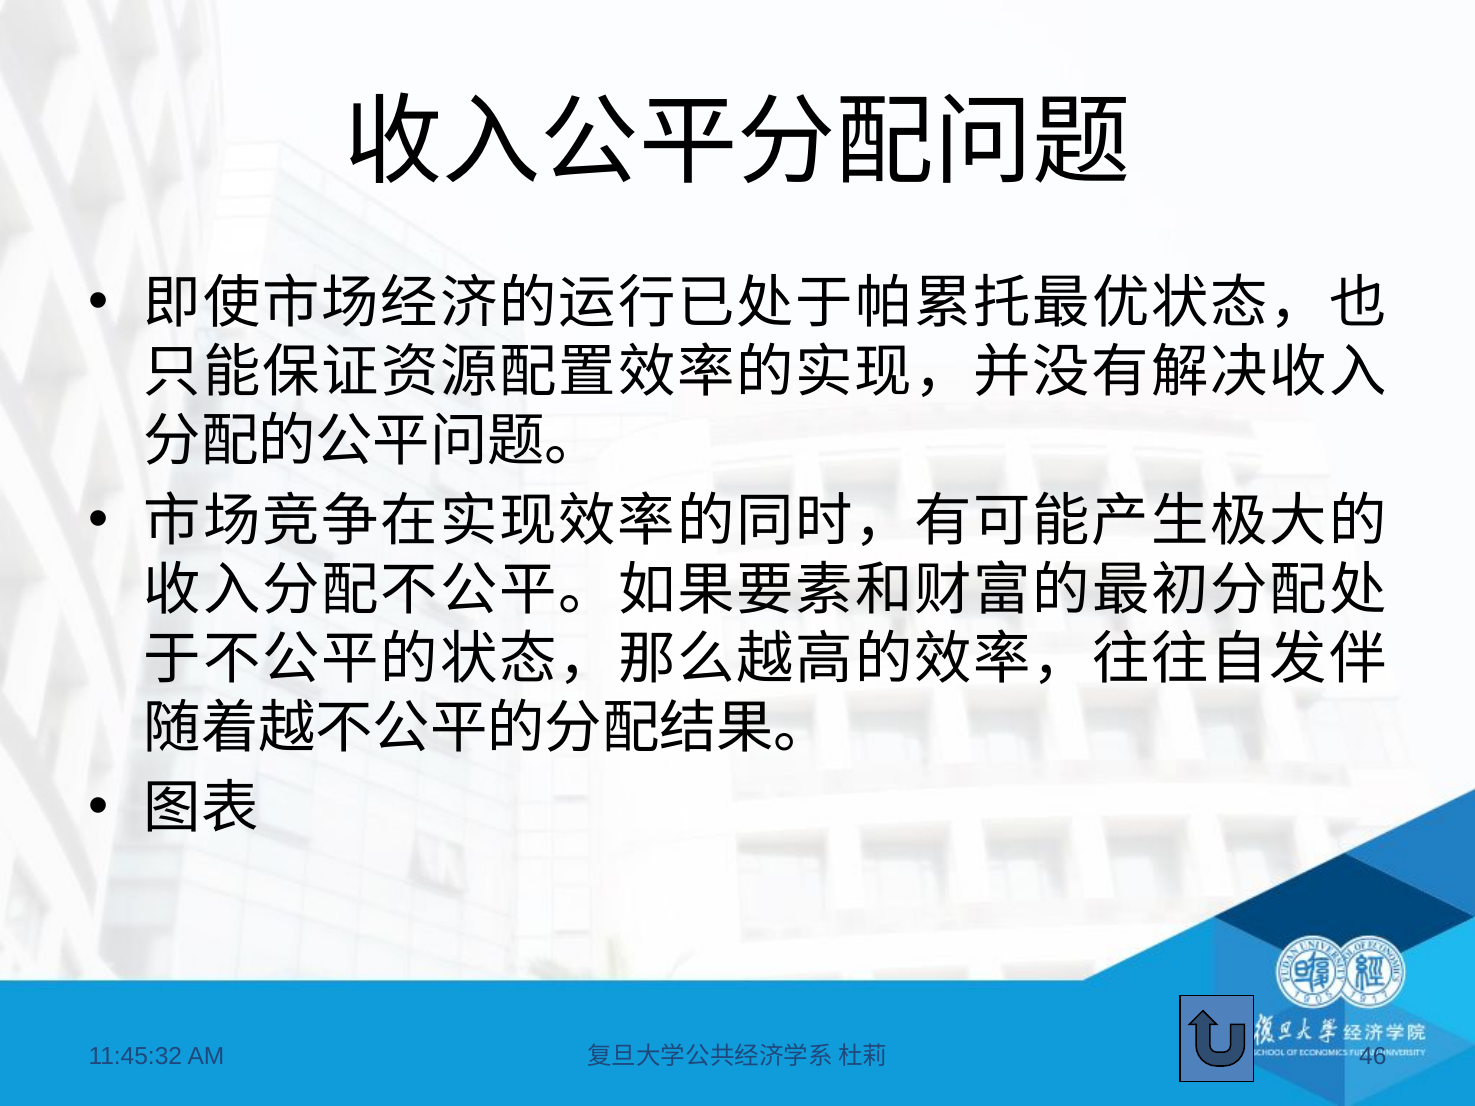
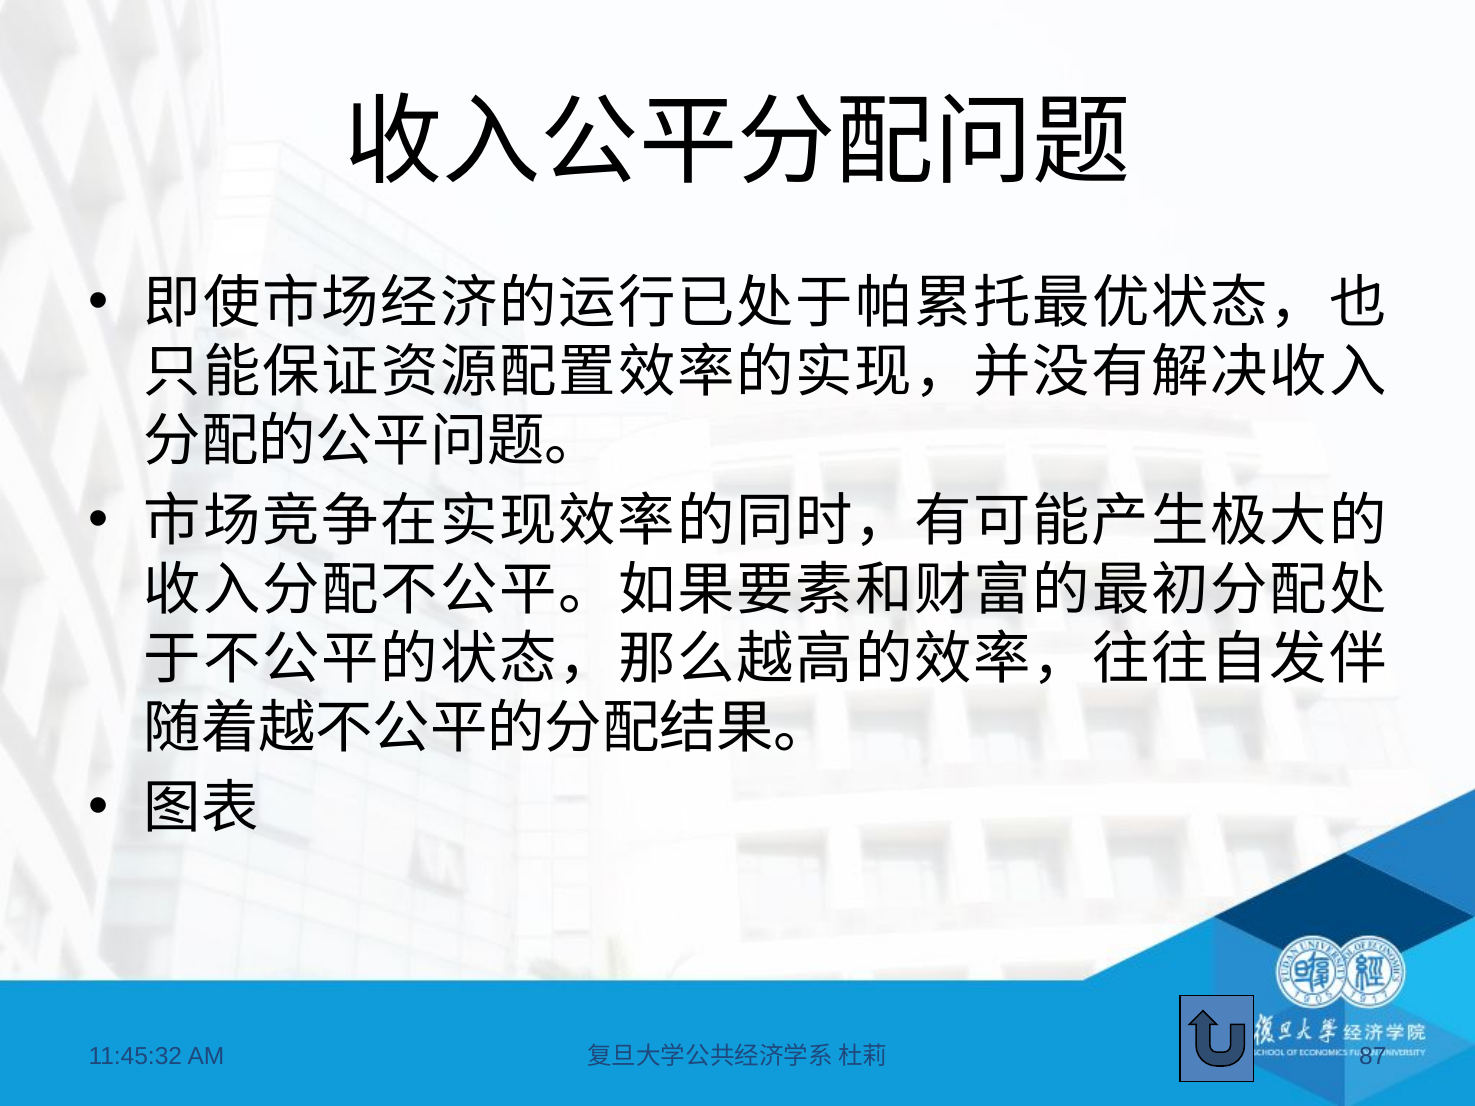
46: 46 -> 87
